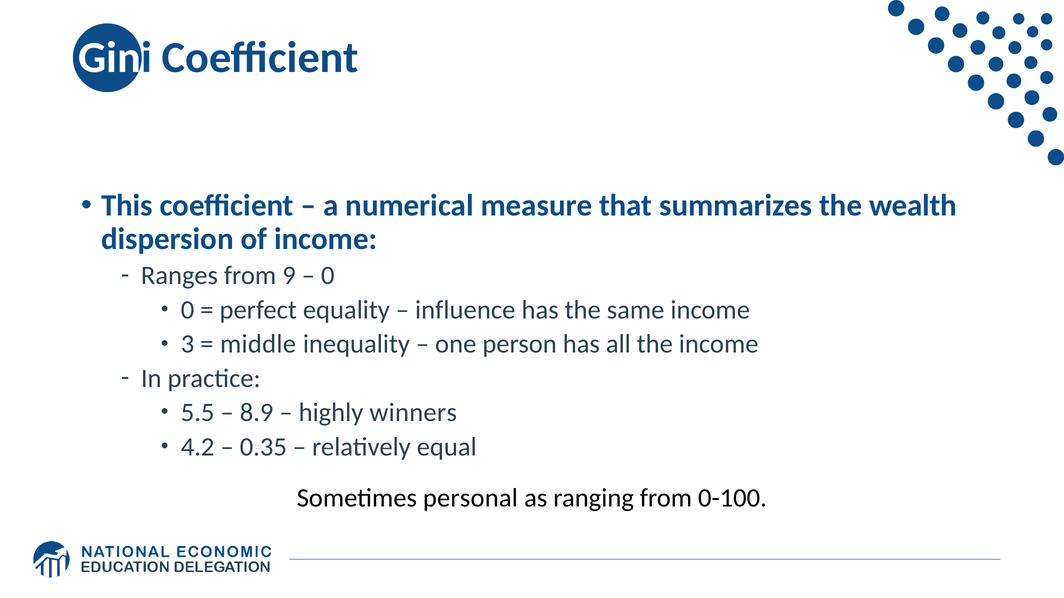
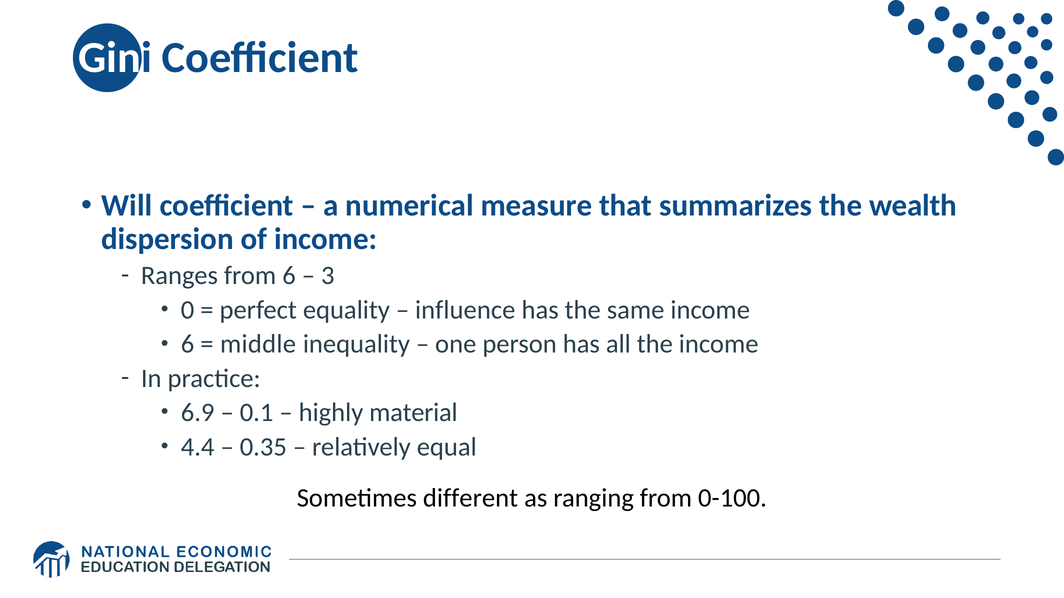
This: This -> Will
from 9: 9 -> 6
0 at (328, 276): 0 -> 3
3 at (188, 344): 3 -> 6
5.5: 5.5 -> 6.9
8.9: 8.9 -> 0.1
winners: winners -> material
4.2: 4.2 -> 4.4
personal: personal -> different
